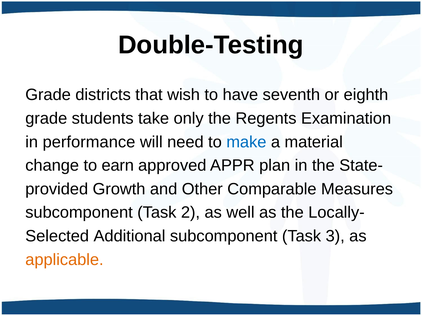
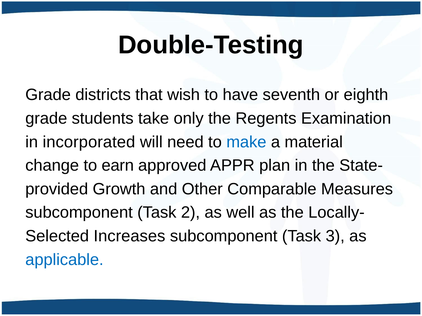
performance: performance -> incorporated
Additional: Additional -> Increases
applicable colour: orange -> blue
